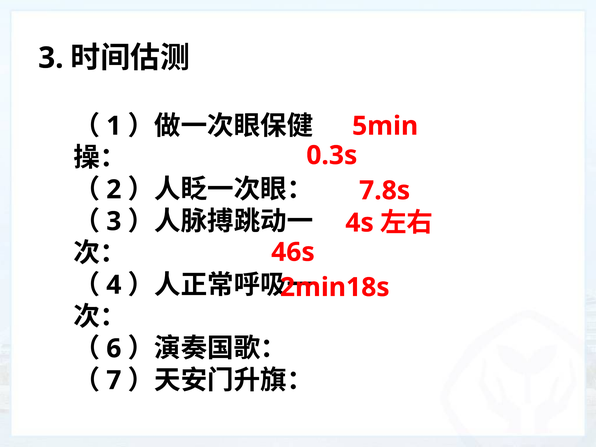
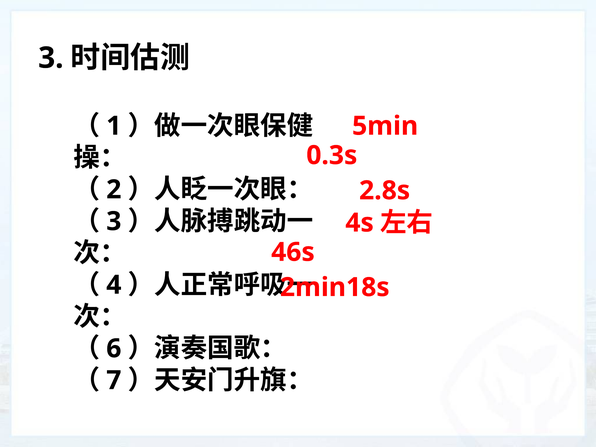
7.8s: 7.8s -> 2.8s
